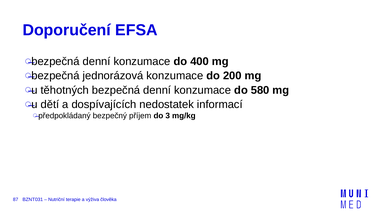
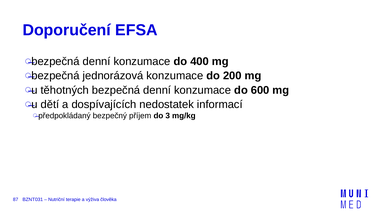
580: 580 -> 600
